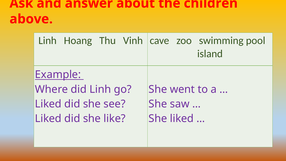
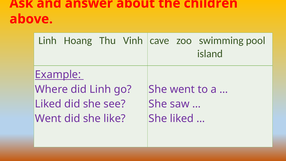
Liked at (48, 118): Liked -> Went
